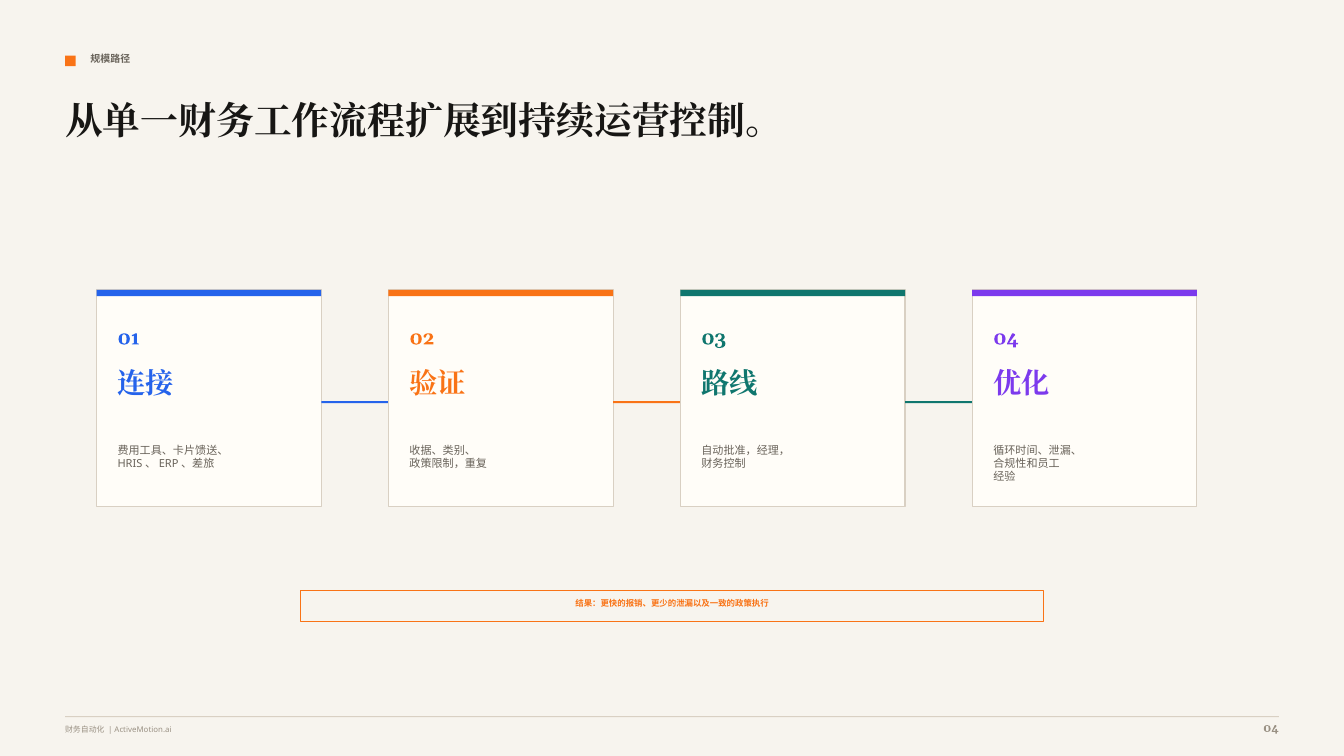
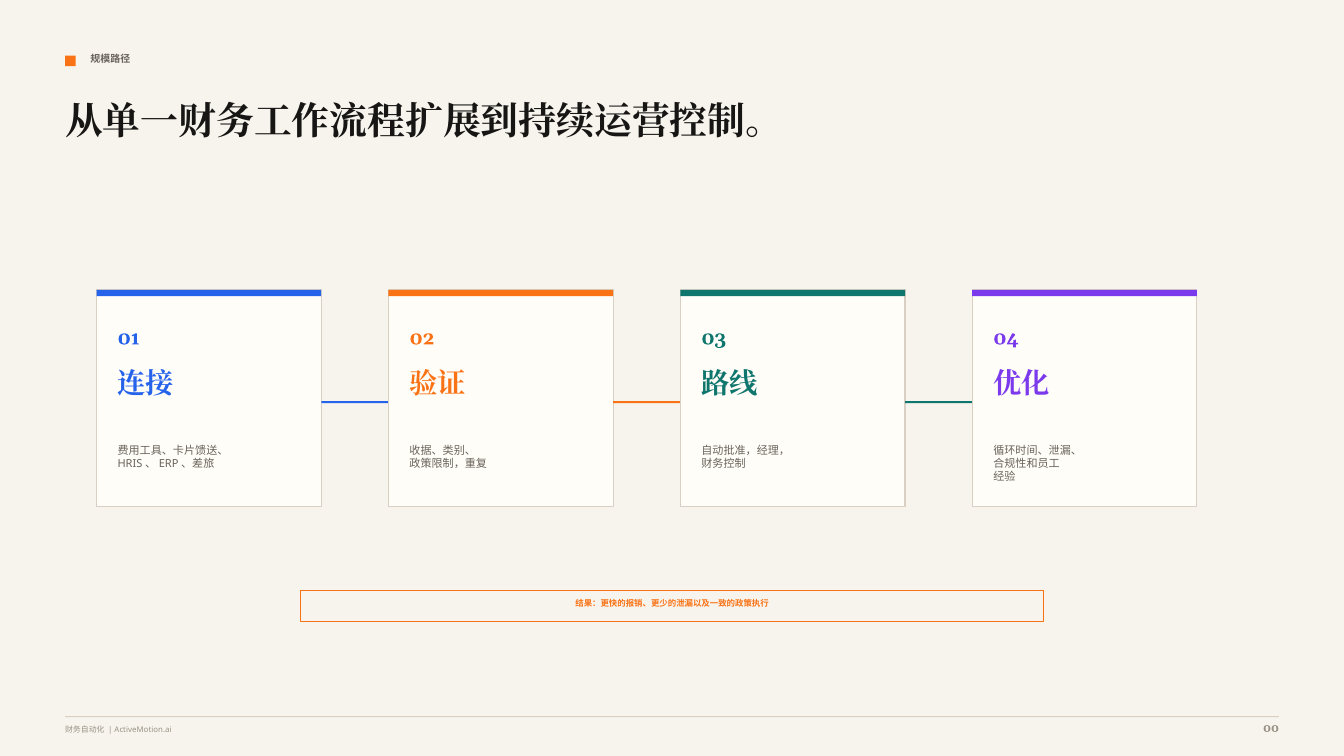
ActiveMotion.ai 04: 04 -> 00
